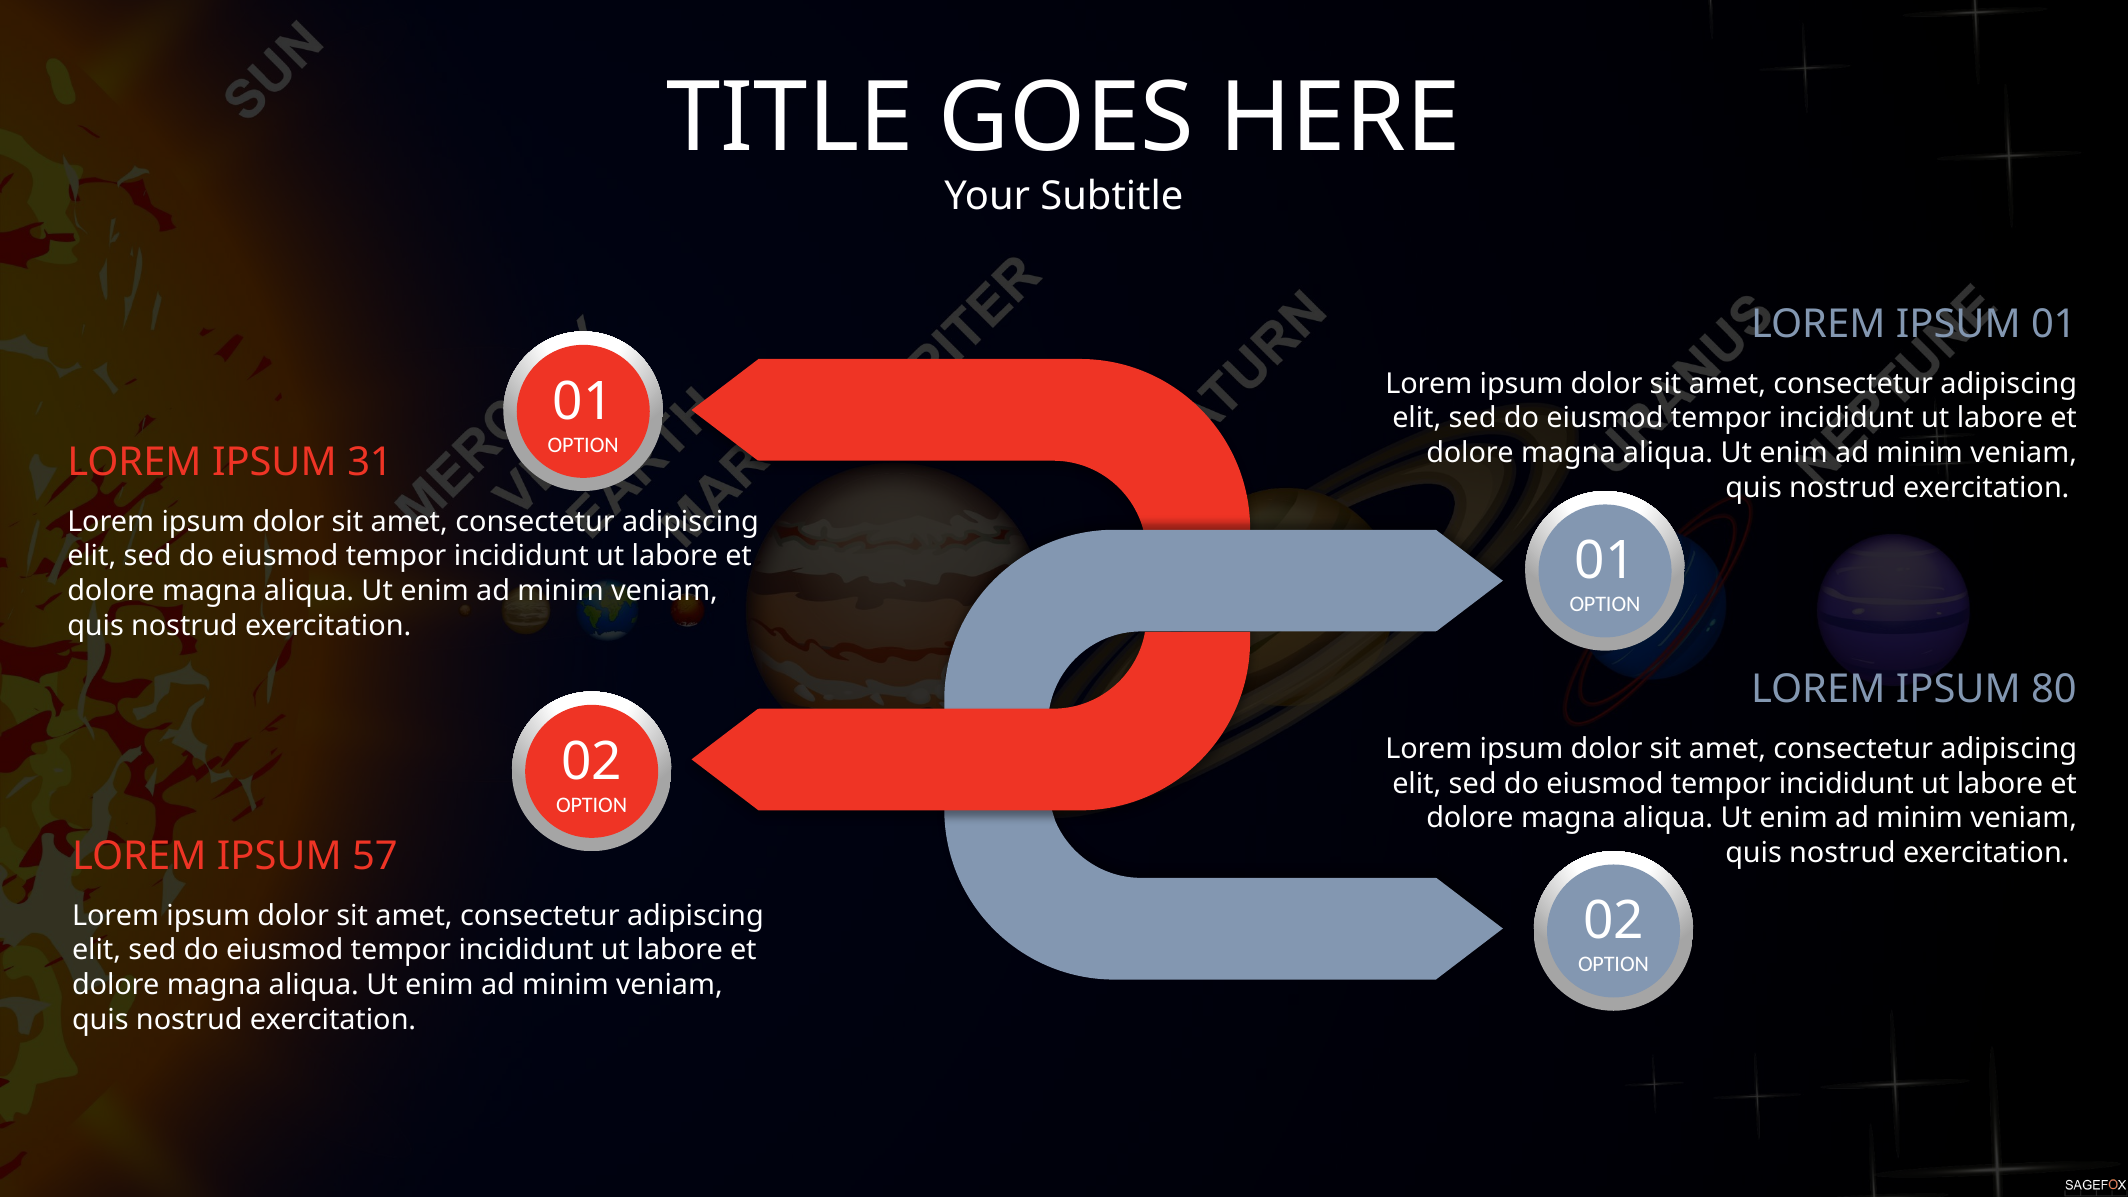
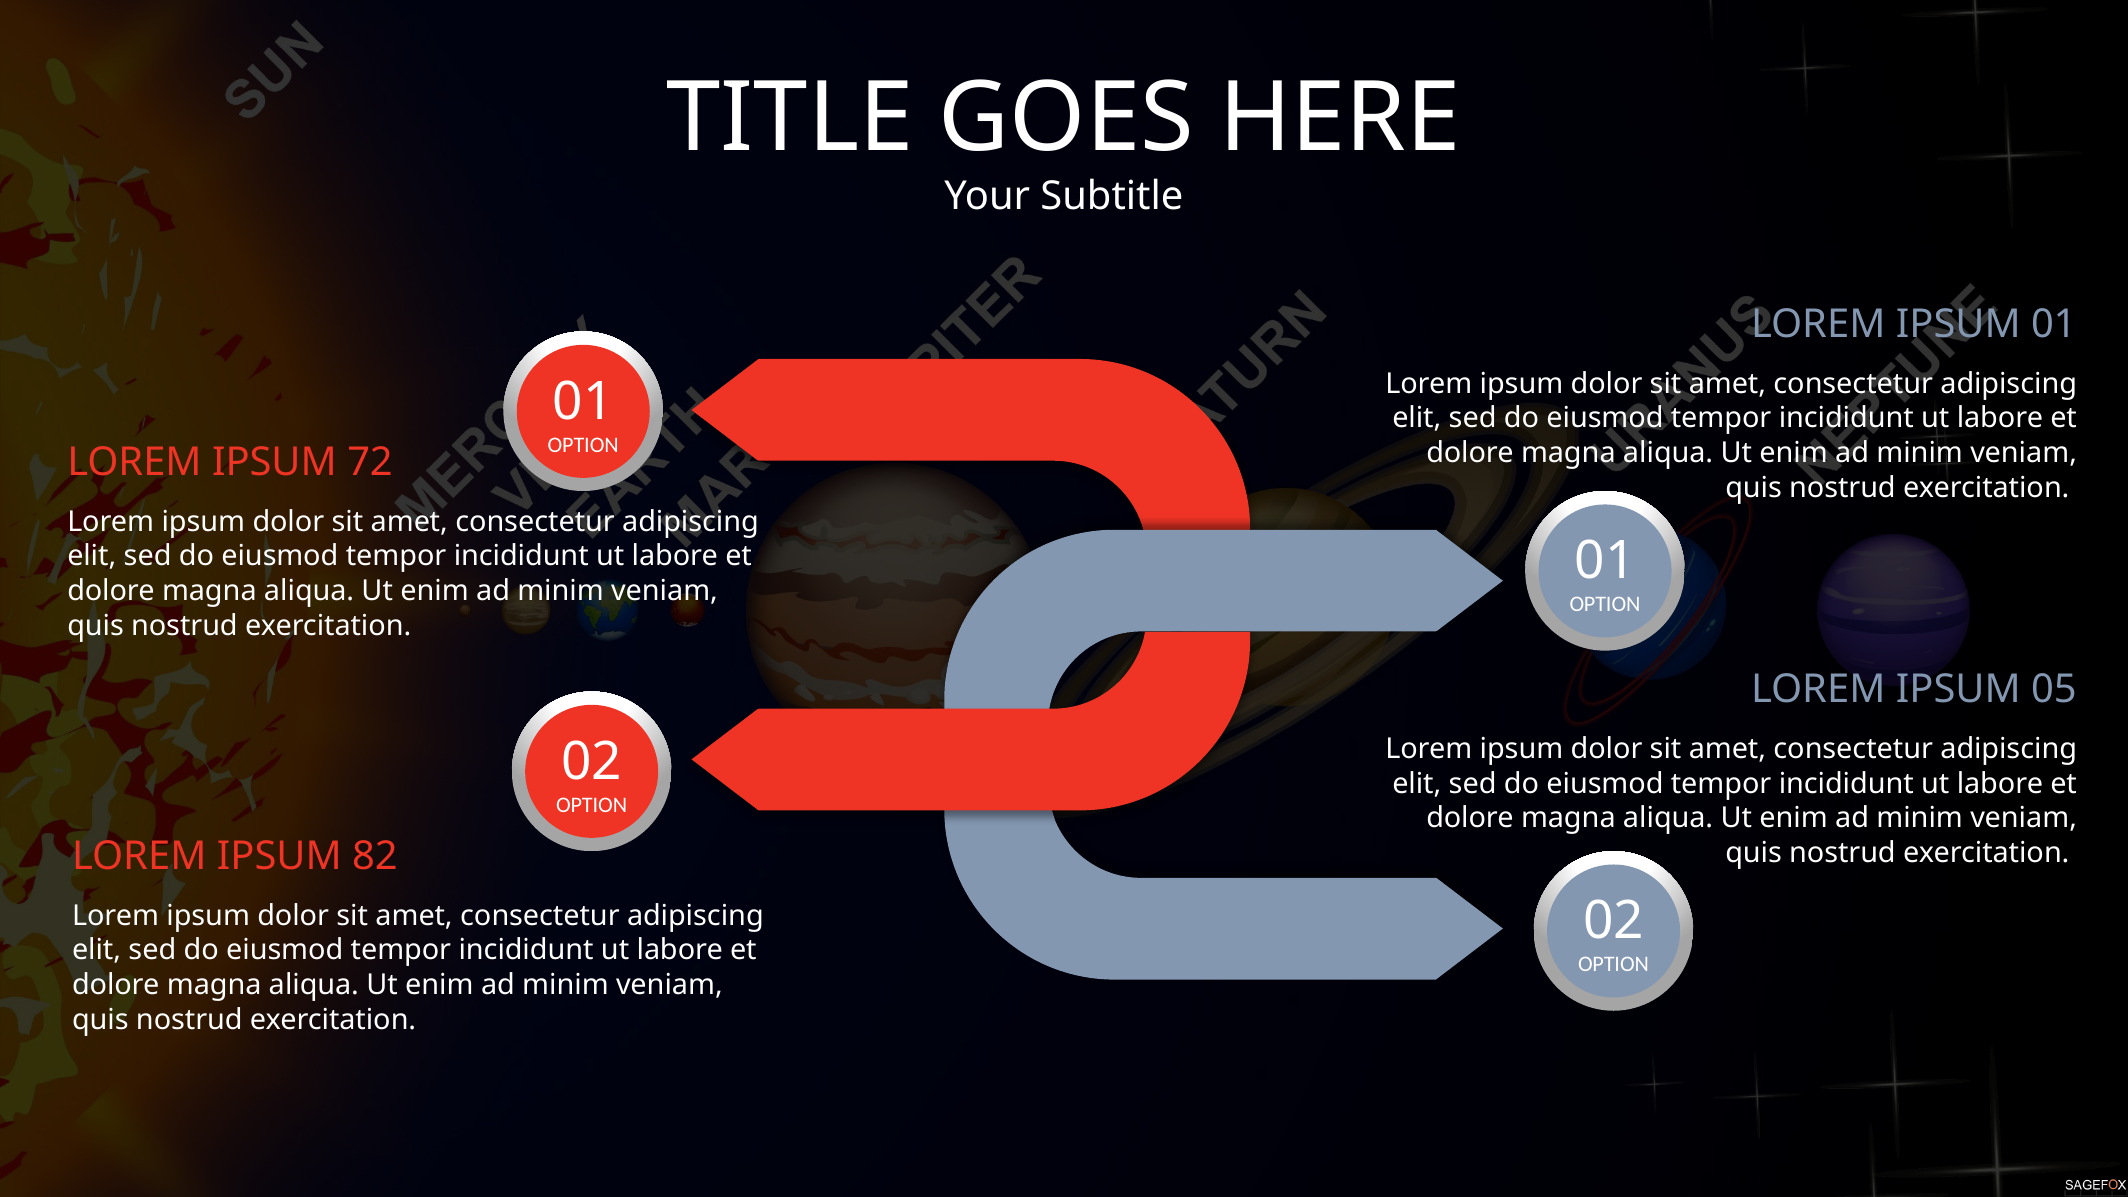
31: 31 -> 72
80: 80 -> 05
57: 57 -> 82
